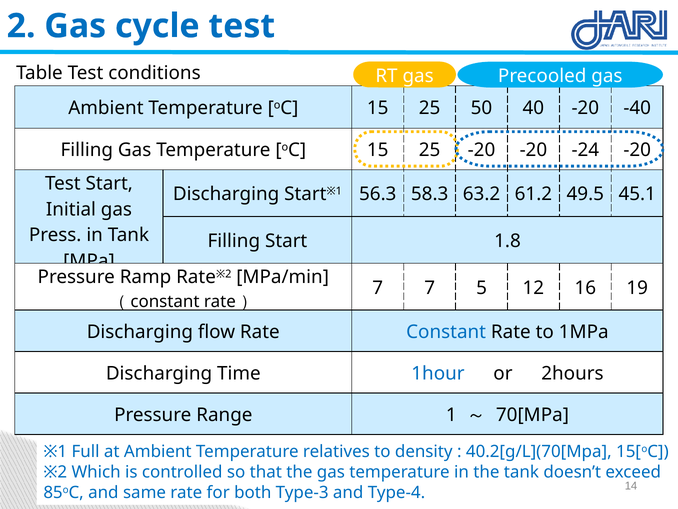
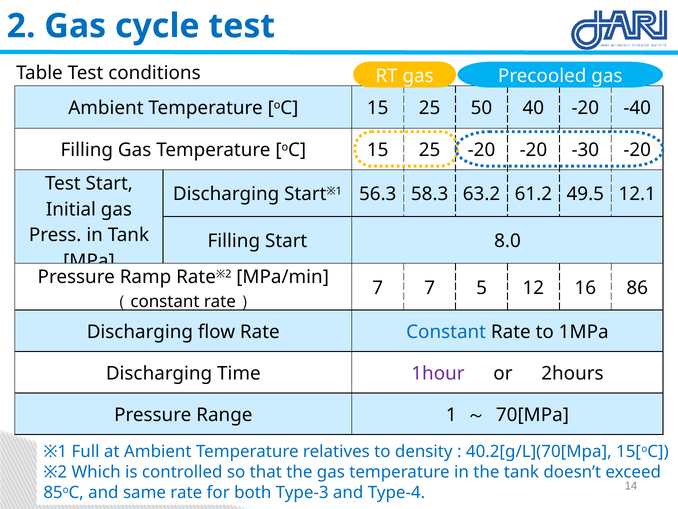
-24: -24 -> -30
45.1: 45.1 -> 12.1
1.8: 1.8 -> 8.0
19: 19 -> 86
1hour colour: blue -> purple
